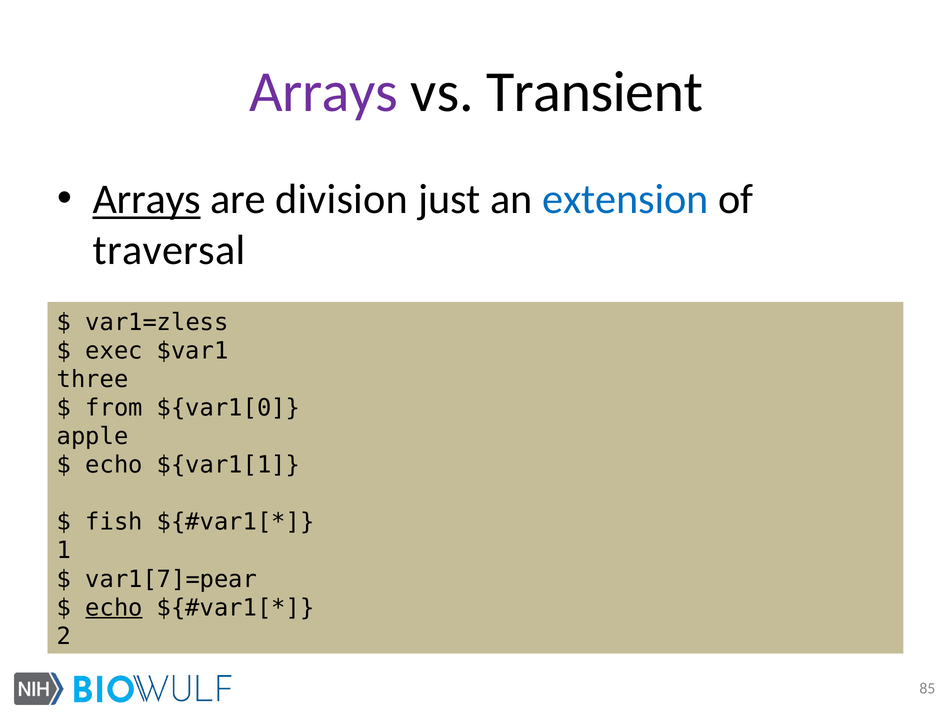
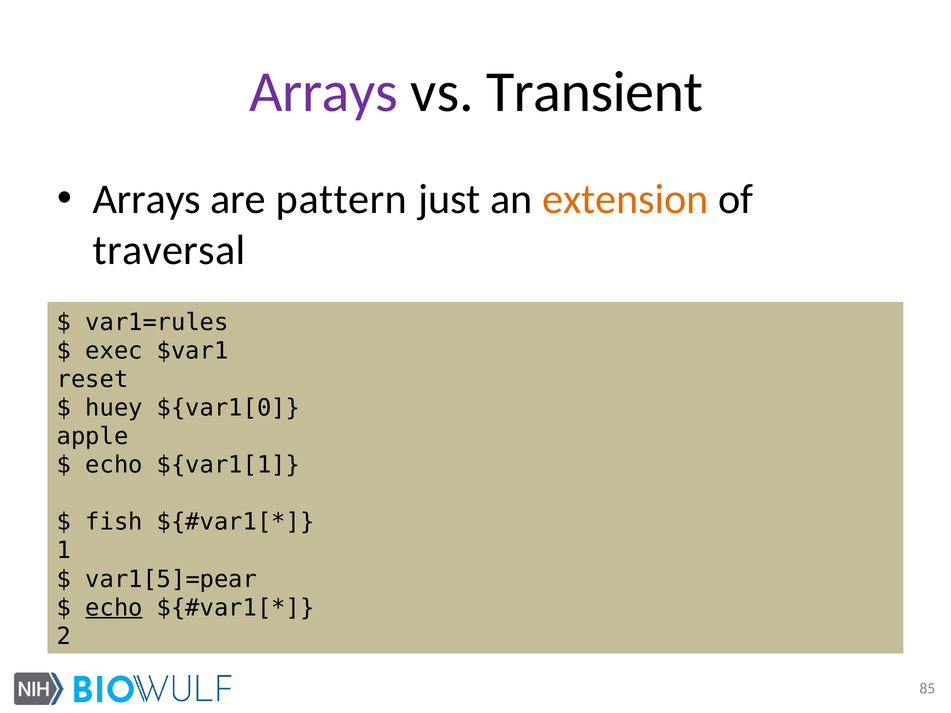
Arrays at (147, 200) underline: present -> none
division: division -> pattern
extension colour: blue -> orange
var1=zless: var1=zless -> var1=rules
three: three -> reset
from: from -> huey
var1[7]=pear: var1[7]=pear -> var1[5]=pear
